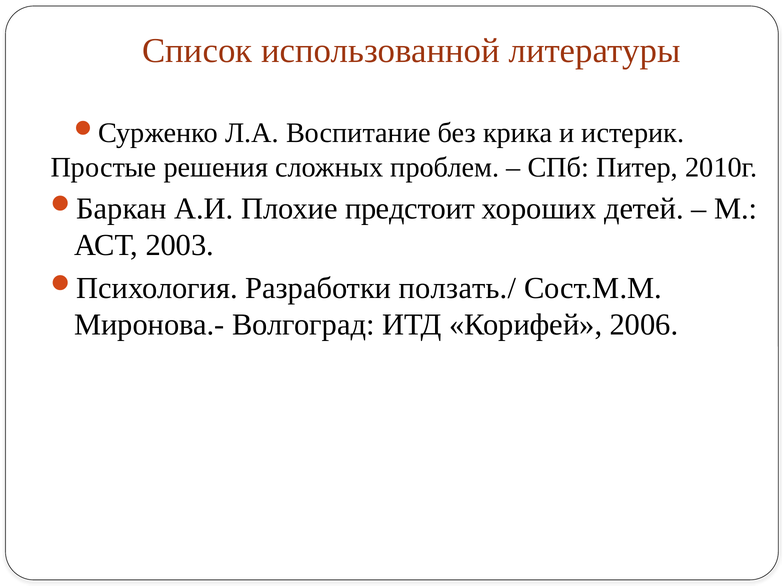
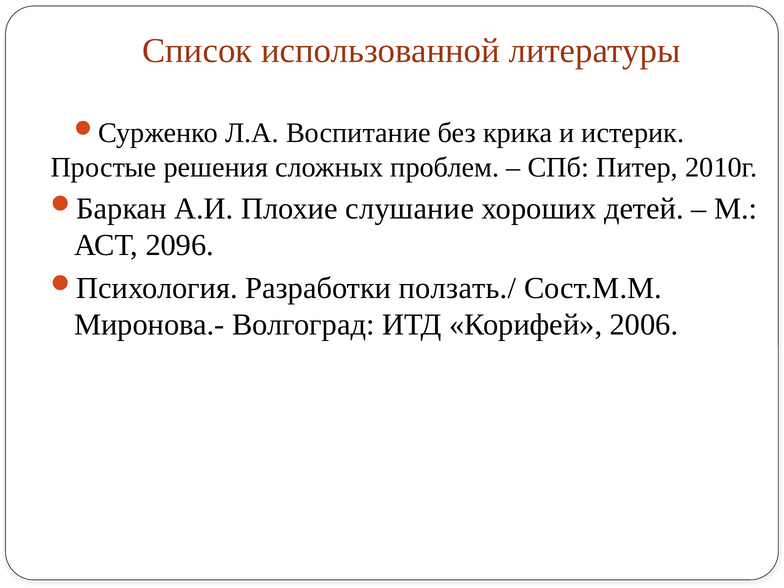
предстоит: предстоит -> слушание
2003: 2003 -> 2096
